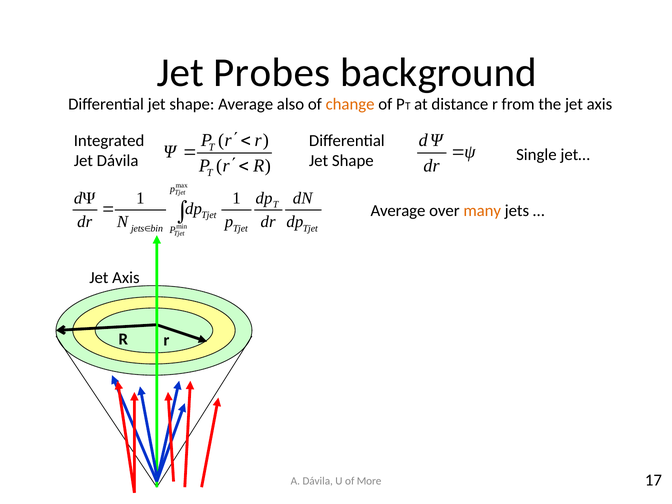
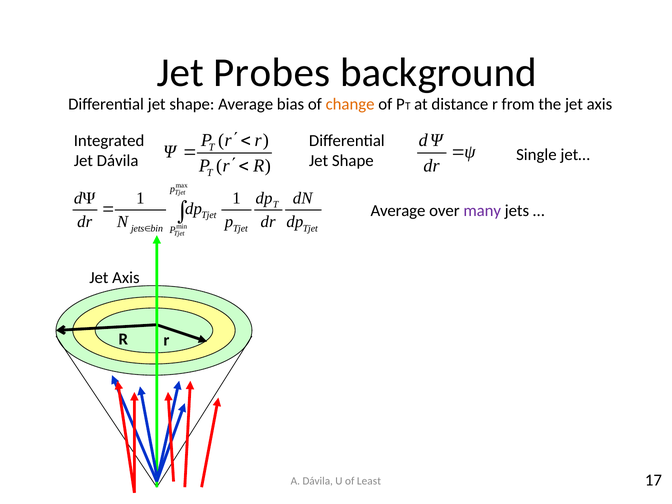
also: also -> bias
many colour: orange -> purple
More: More -> Least
